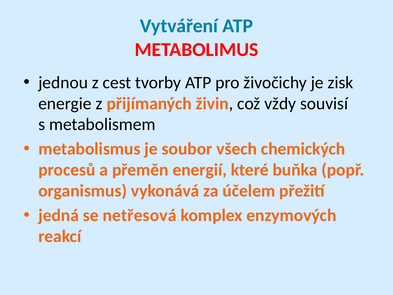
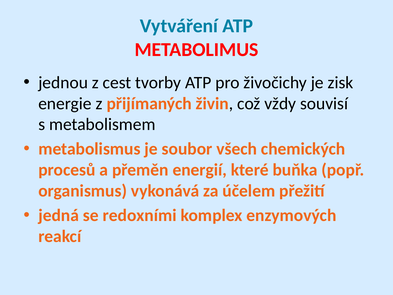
netřesová: netřesová -> redoxními
